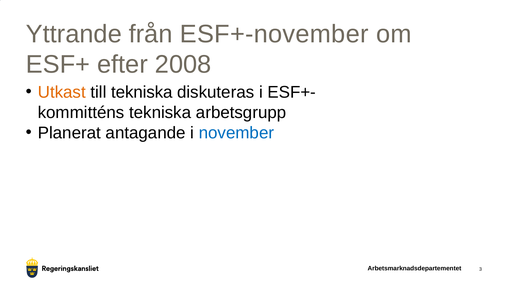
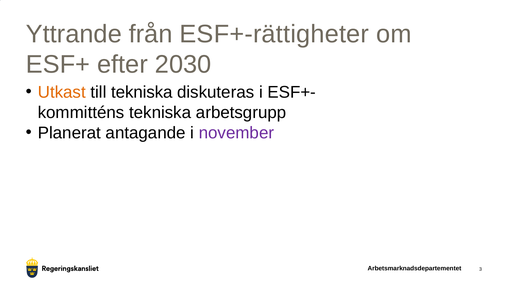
ESF+-november: ESF+-november -> ESF+-rättigheter
2008: 2008 -> 2030
november colour: blue -> purple
